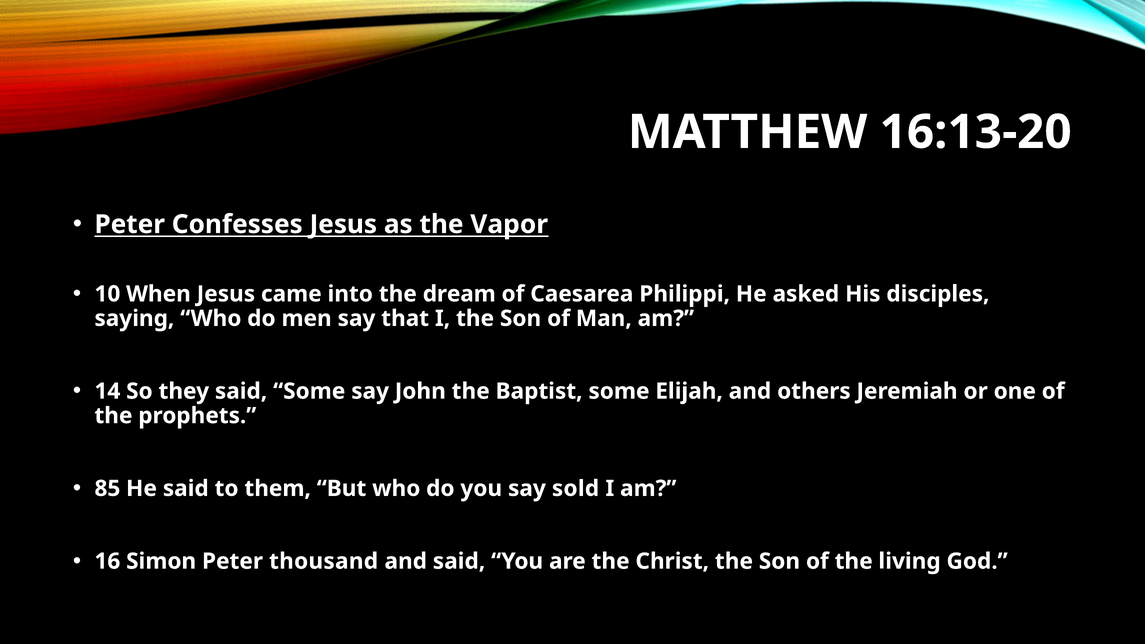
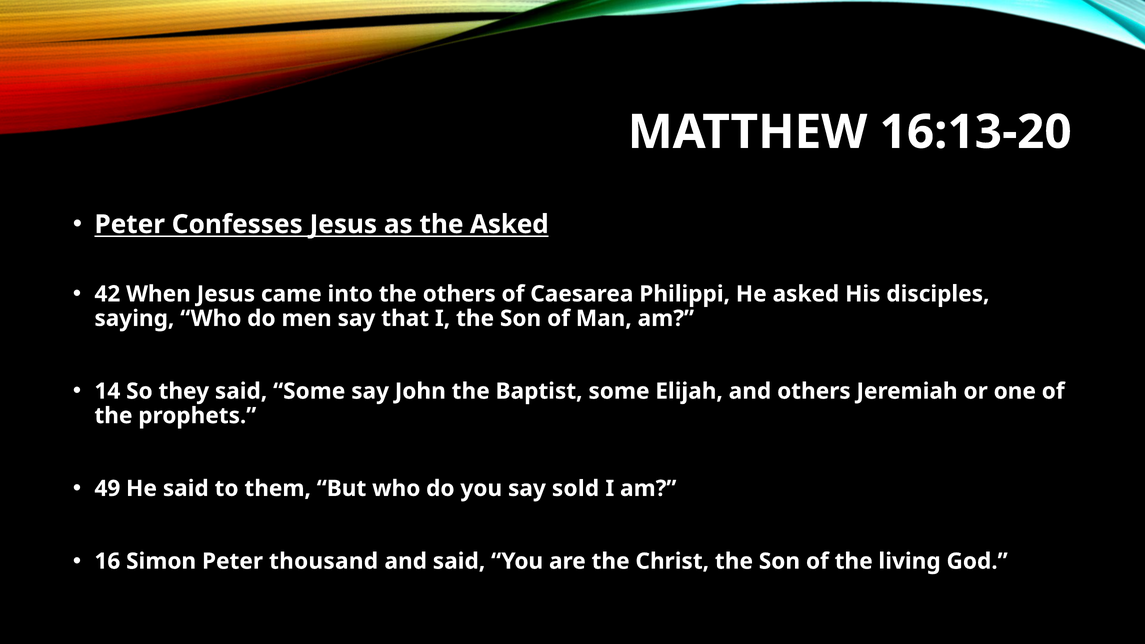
the Vapor: Vapor -> Asked
10: 10 -> 42
the dream: dream -> others
85: 85 -> 49
